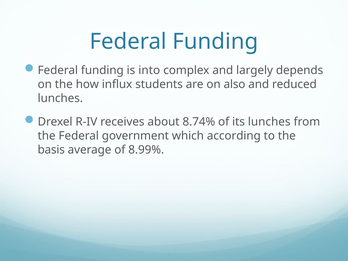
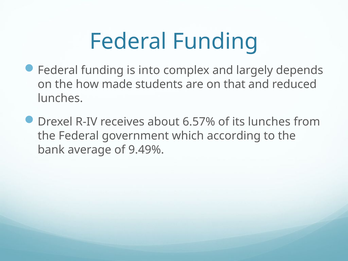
influx: influx -> made
also: also -> that
8.74%: 8.74% -> 6.57%
basis: basis -> bank
8.99%: 8.99% -> 9.49%
